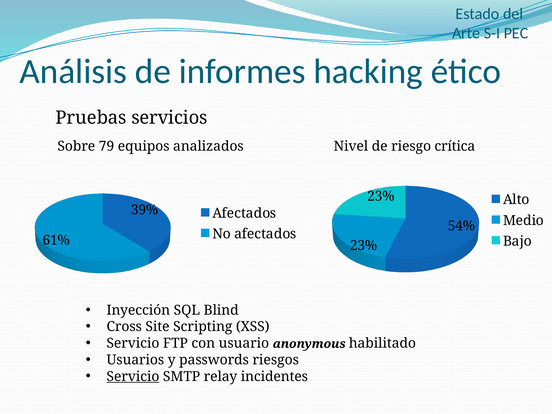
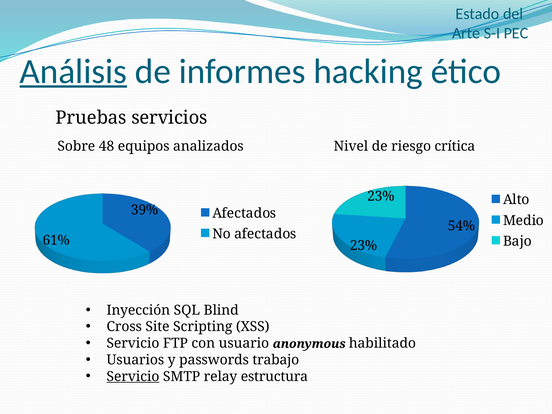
Análisis underline: none -> present
79: 79 -> 48
riesgos: riesgos -> trabajo
incidentes: incidentes -> estructura
